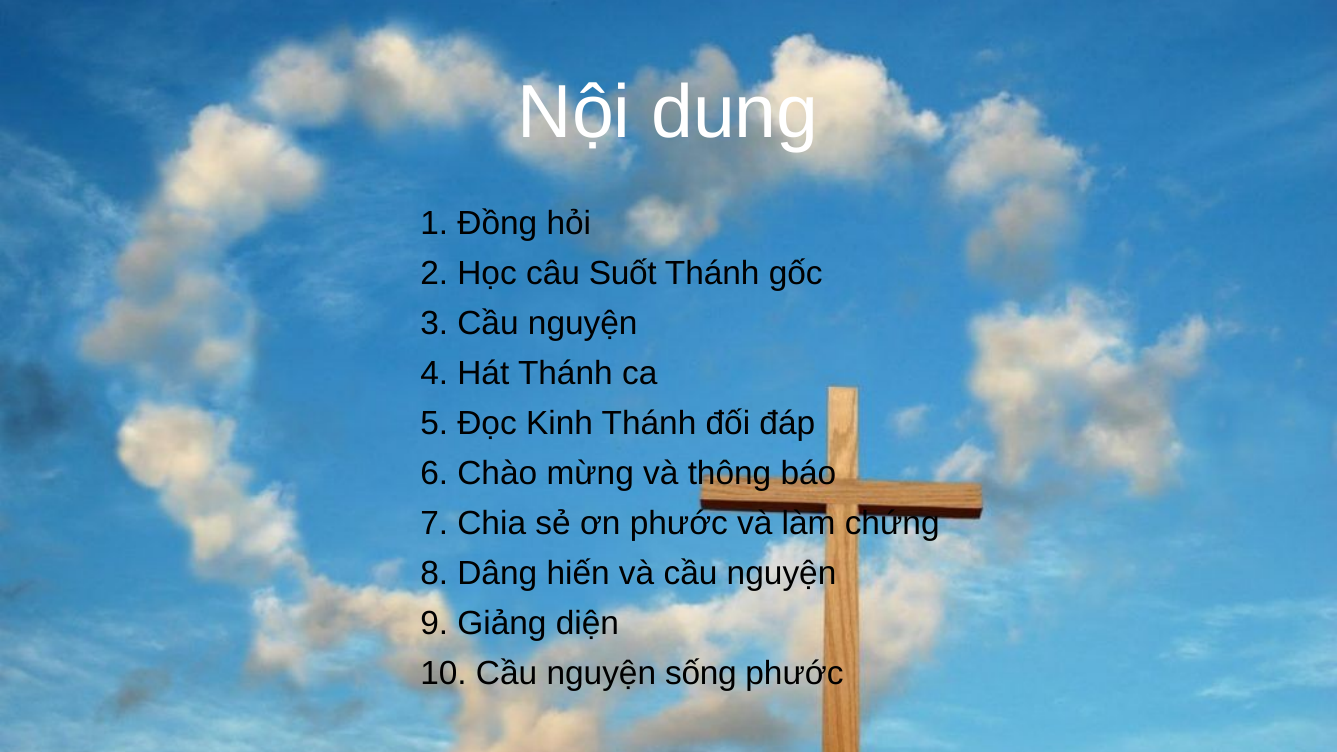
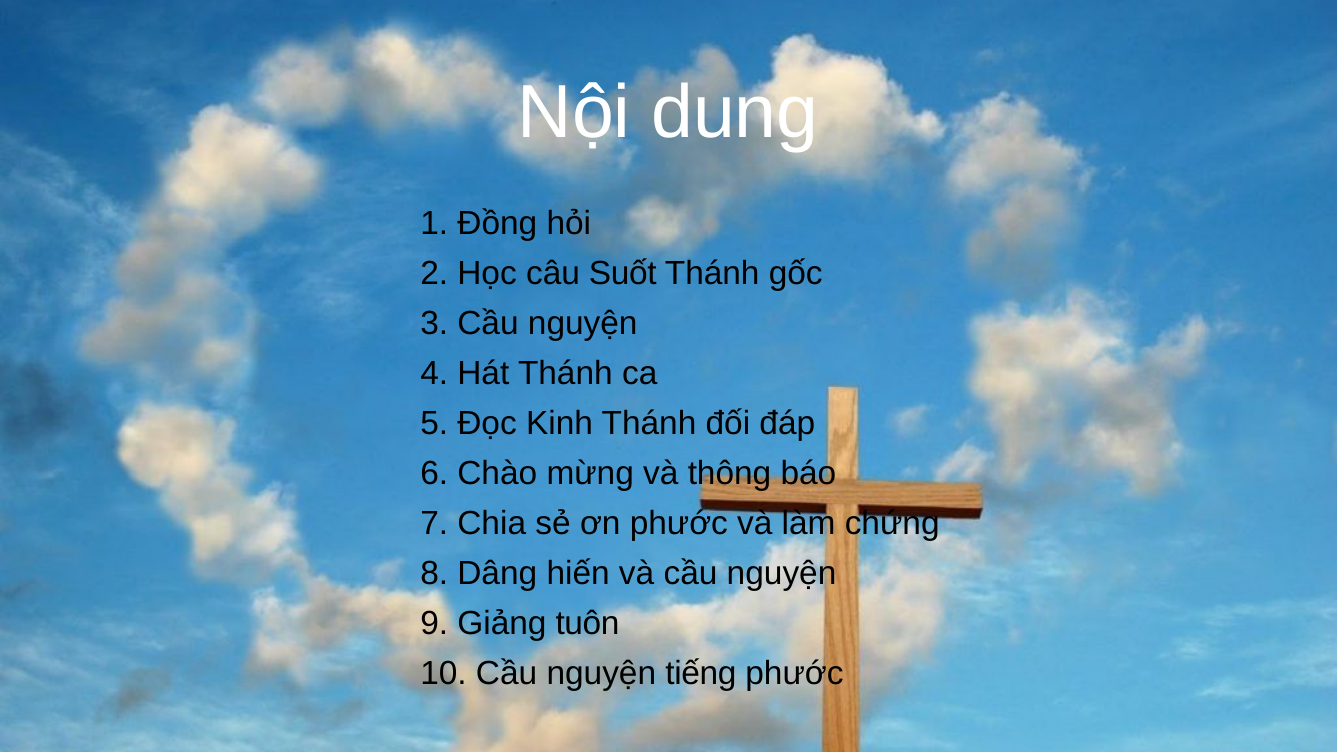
diện: diện -> tuôn
sống: sống -> tiếng
